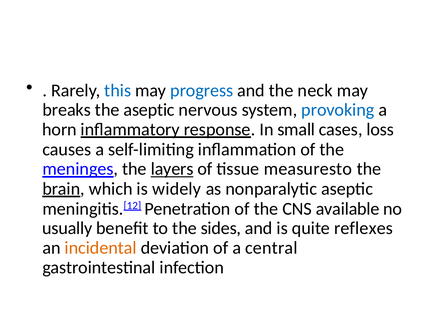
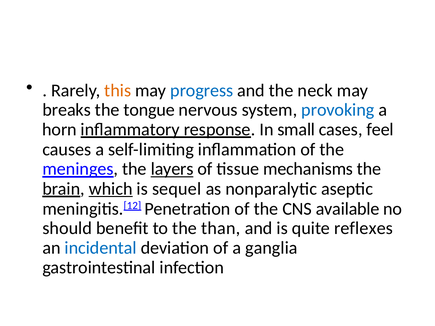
this colour: blue -> orange
the aseptic: aseptic -> tongue
loss: loss -> feel
measuresto: measuresto -> mechanisms
which underline: none -> present
widely: widely -> sequel
usually: usually -> should
sides: sides -> than
incidental colour: orange -> blue
central: central -> ganglia
